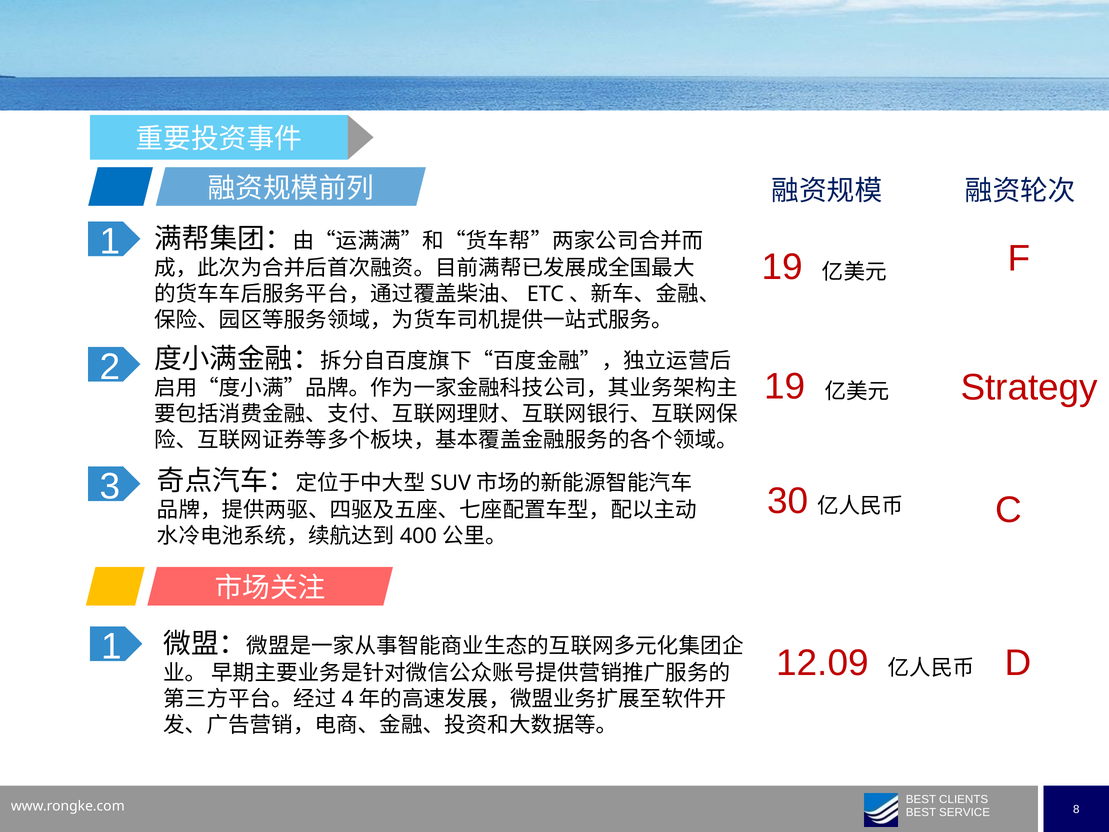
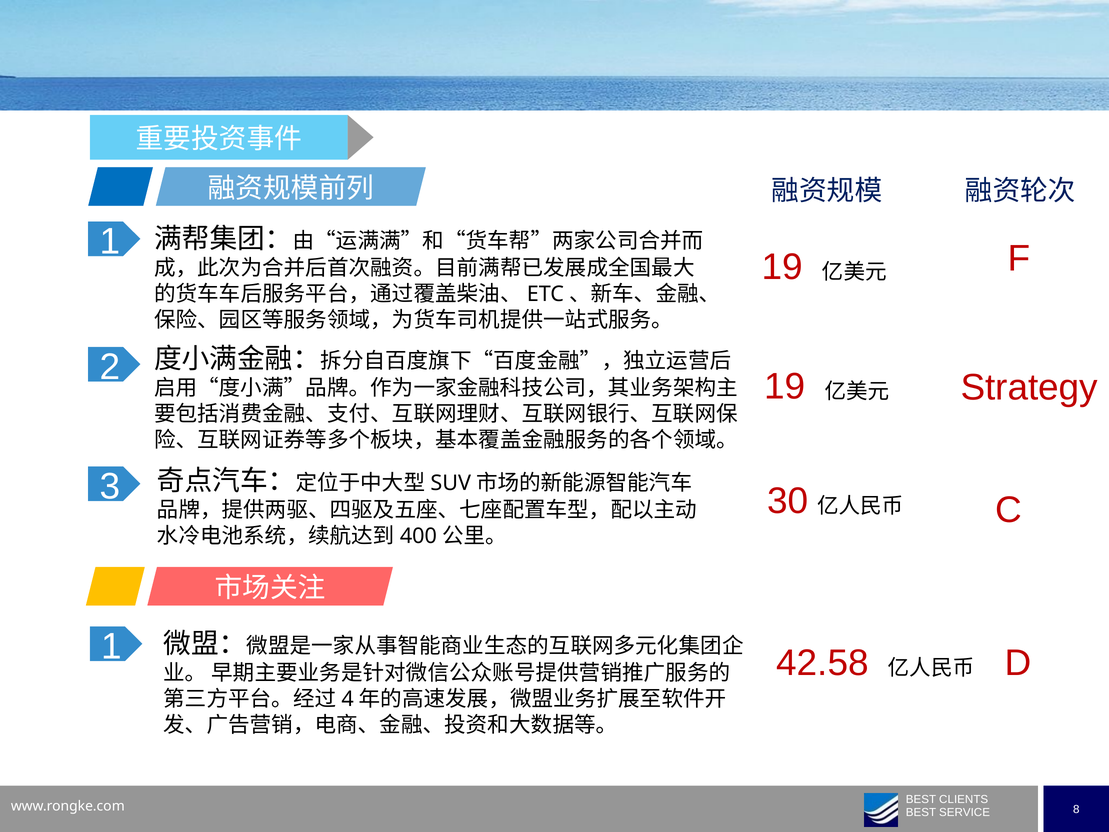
12.09: 12.09 -> 42.58
